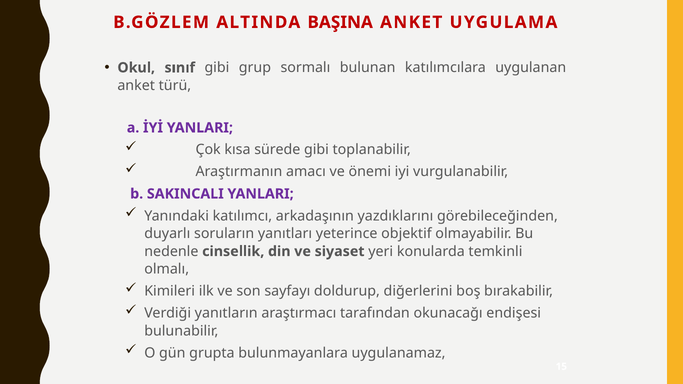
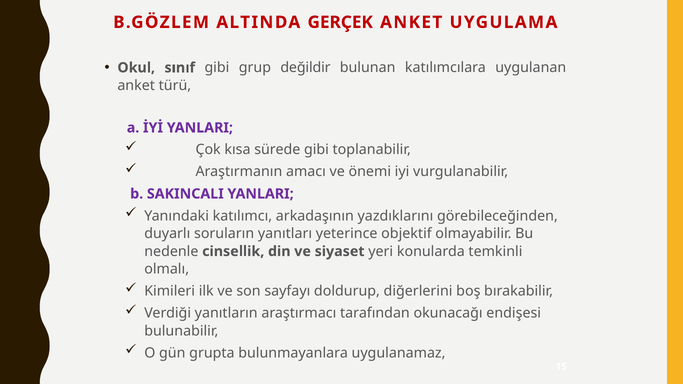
BAŞINA: BAŞINA -> GERÇEK
sormalı: sormalı -> değildir
